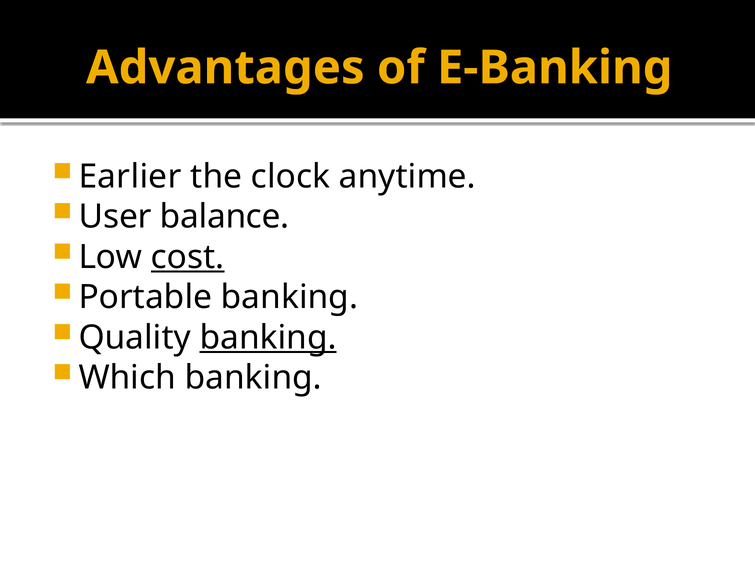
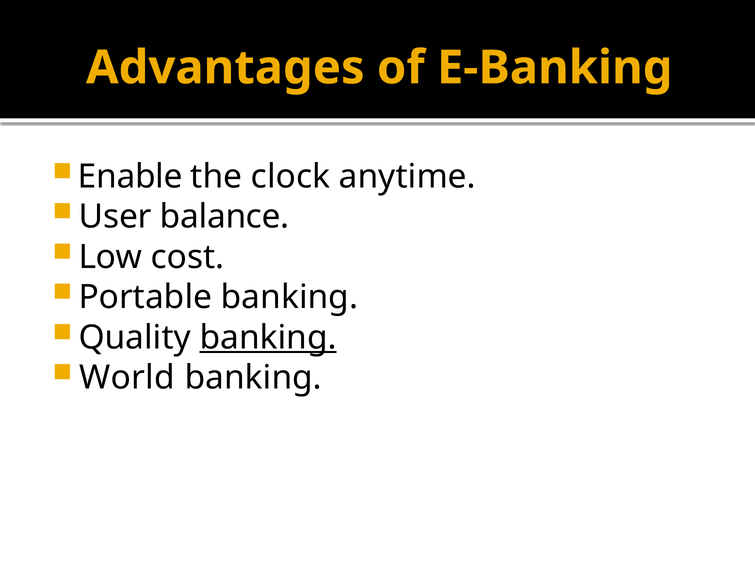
Earlier: Earlier -> Enable
cost underline: present -> none
Which: Which -> World
